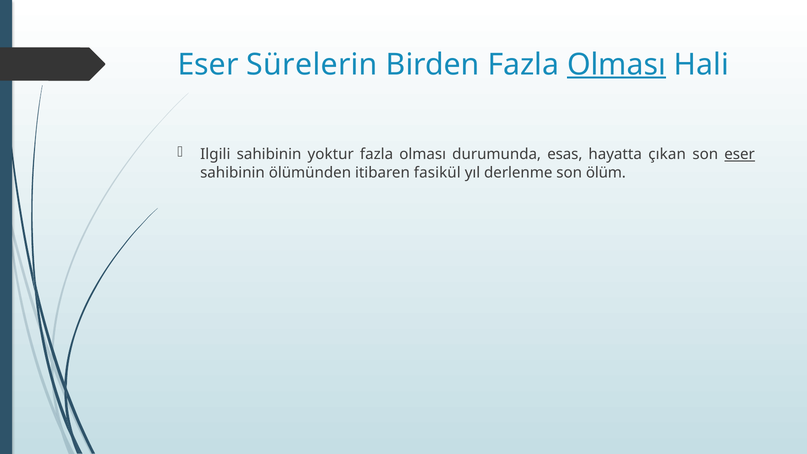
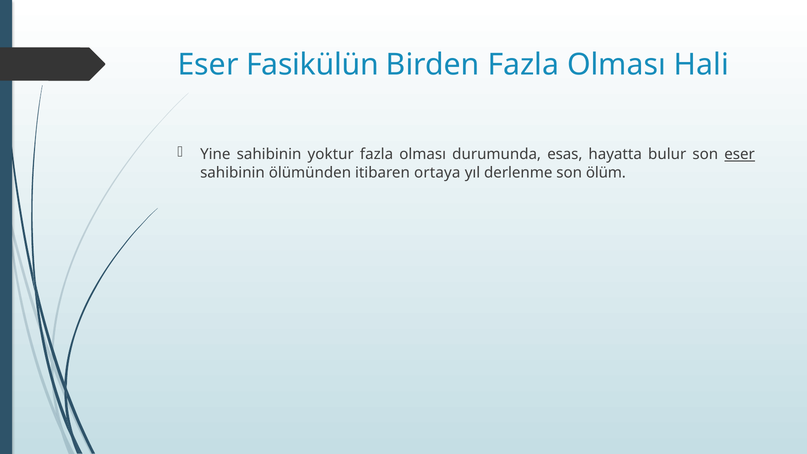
Sürelerin: Sürelerin -> Fasikülün
Olması at (617, 65) underline: present -> none
Ilgili: Ilgili -> Yine
çıkan: çıkan -> bulur
fasikül: fasikül -> ortaya
